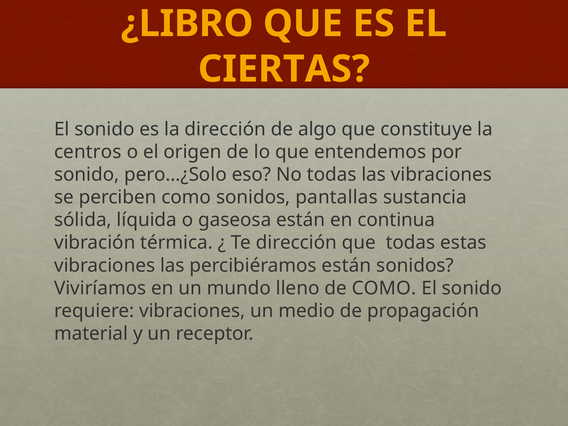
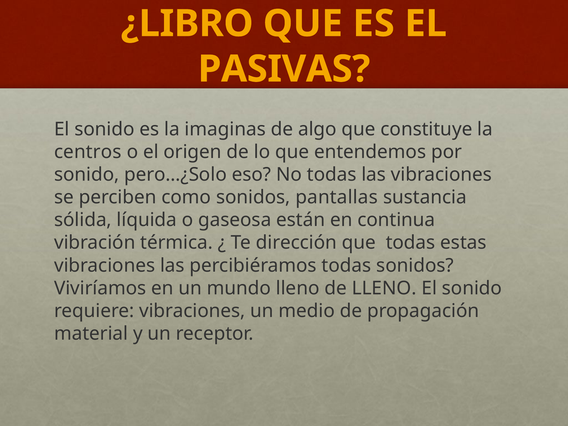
CIERTAS: CIERTAS -> PASIVAS
la dirección: dirección -> imaginas
percibiéramos están: están -> todas
de COMO: COMO -> LLENO
